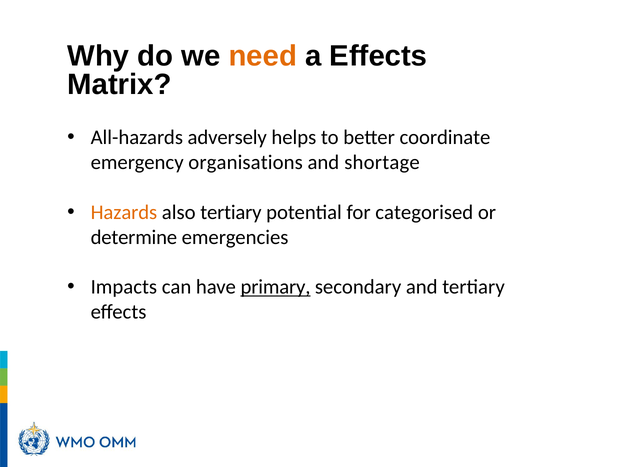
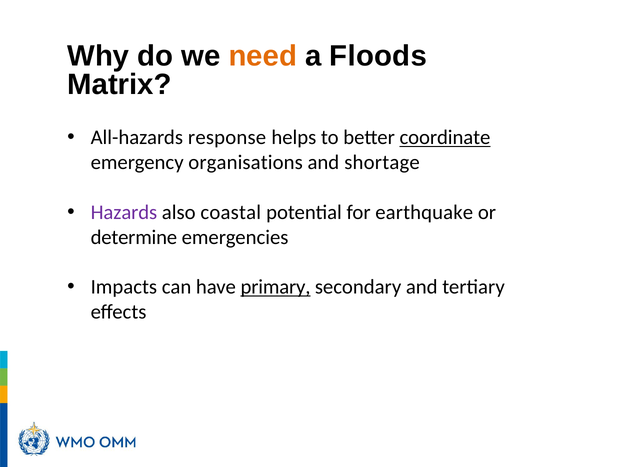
a Effects: Effects -> Floods
adversely: adversely -> response
coordinate underline: none -> present
Hazards colour: orange -> purple
also tertiary: tertiary -> coastal
categorised: categorised -> earthquake
